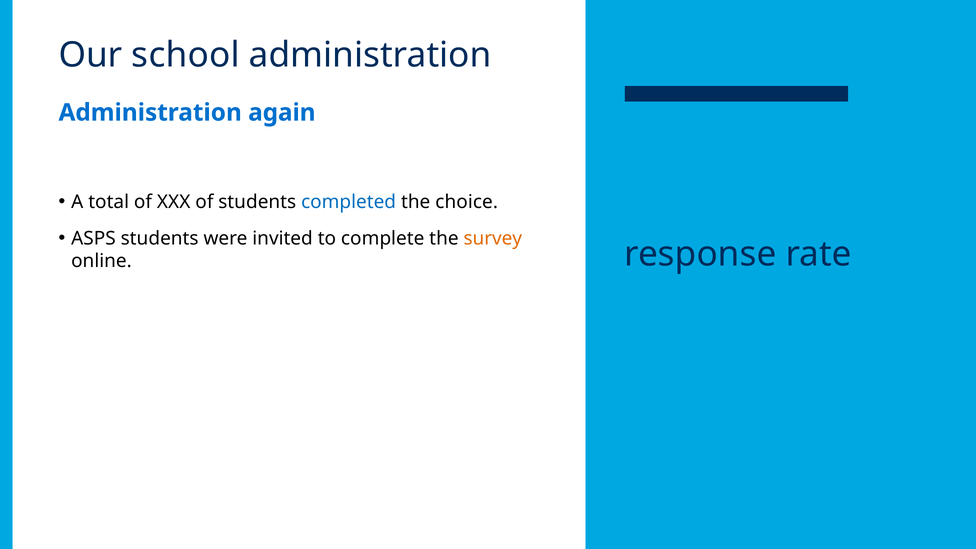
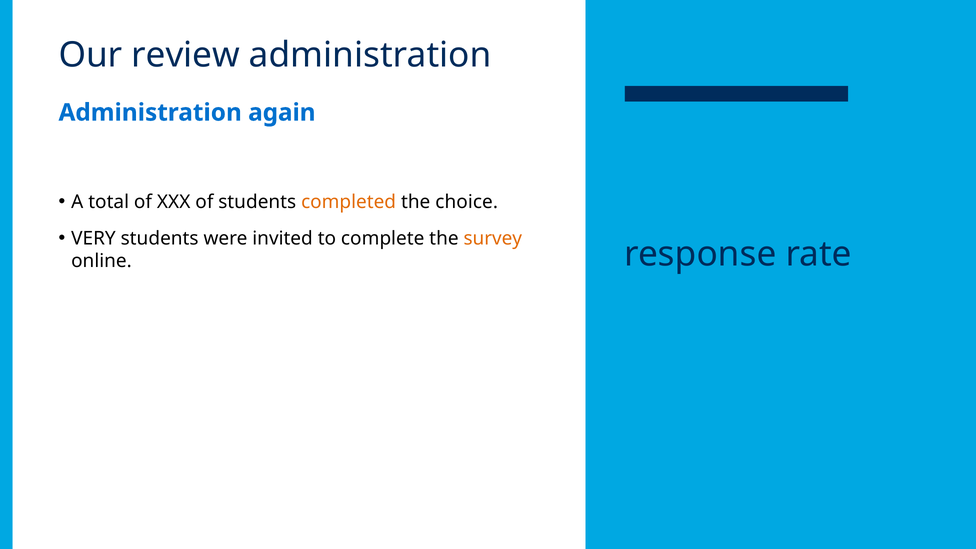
school: school -> review
completed colour: blue -> orange
ASPS: ASPS -> VERY
